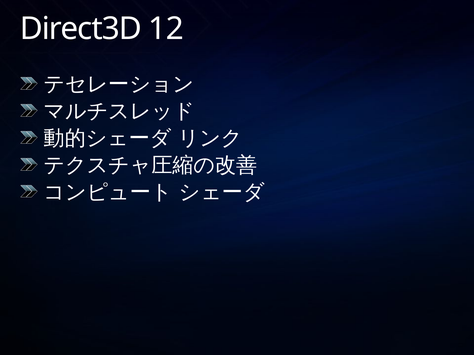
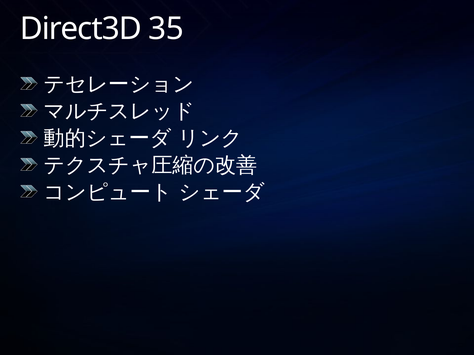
12: 12 -> 35
